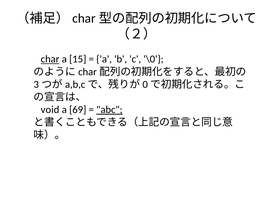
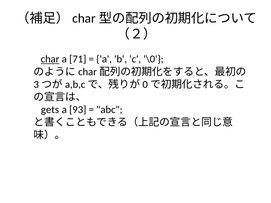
15: 15 -> 71
void: void -> gets
69: 69 -> 93
abc underline: present -> none
